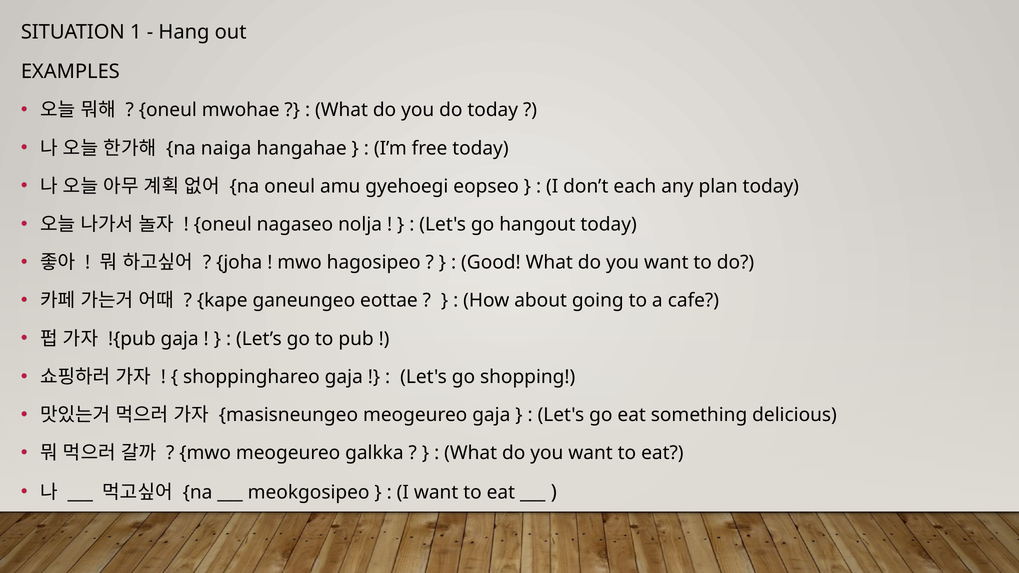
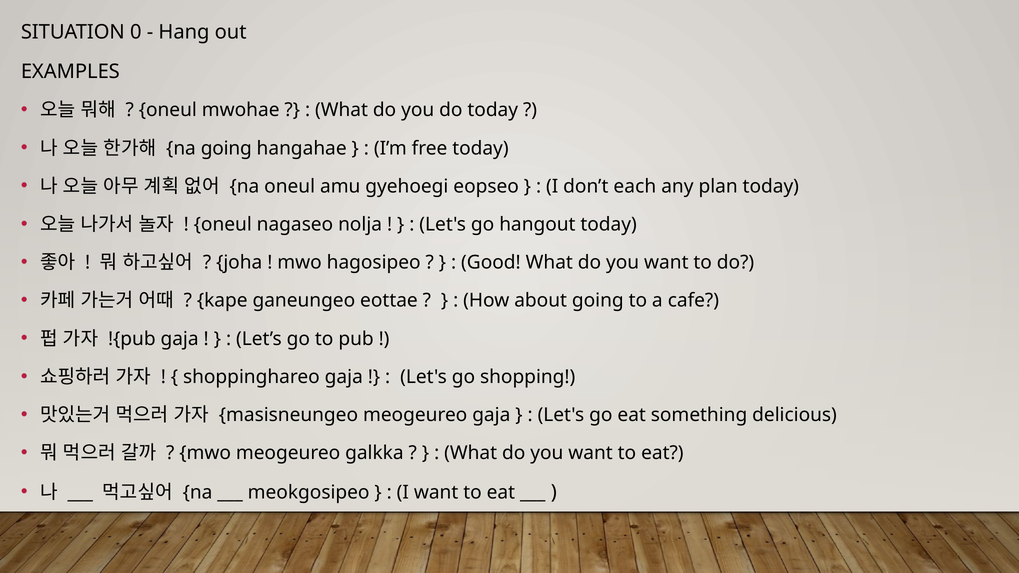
1: 1 -> 0
na naiga: naiga -> going
